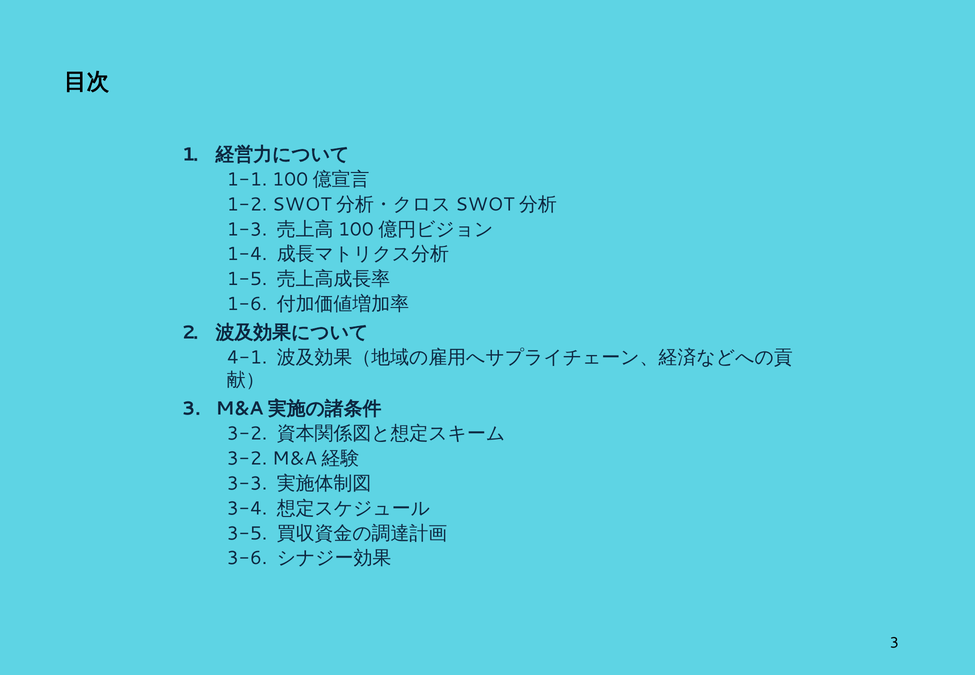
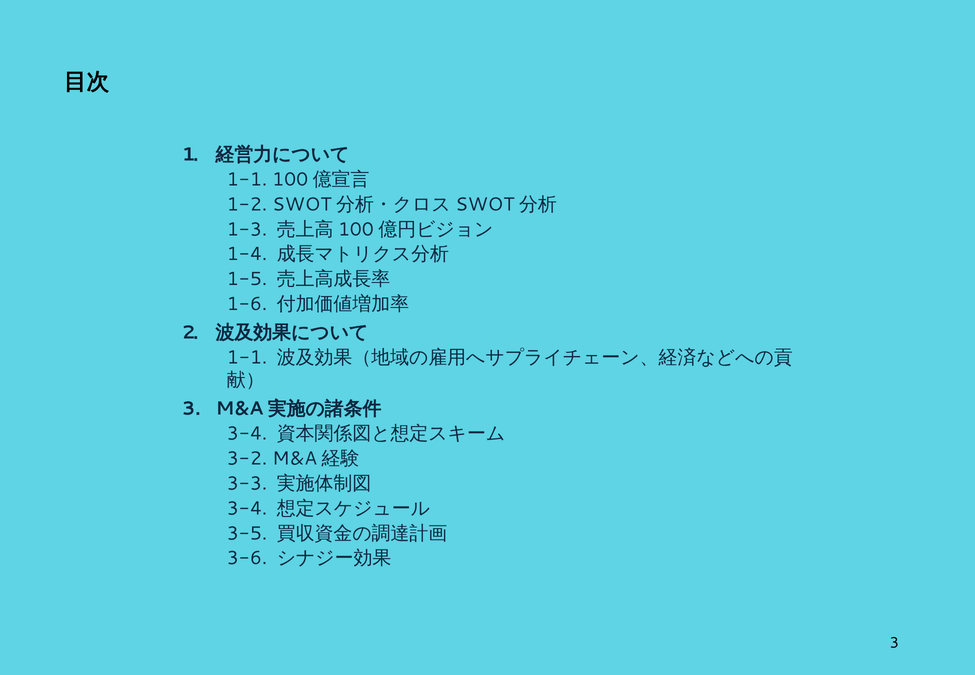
4-1 at (247, 357): 4-1 -> 1-1
3-2 at (247, 434): 3-2 -> 3-4
